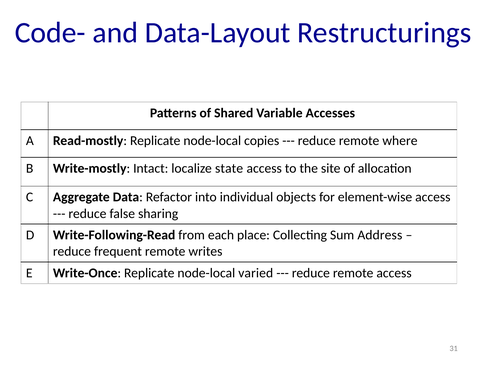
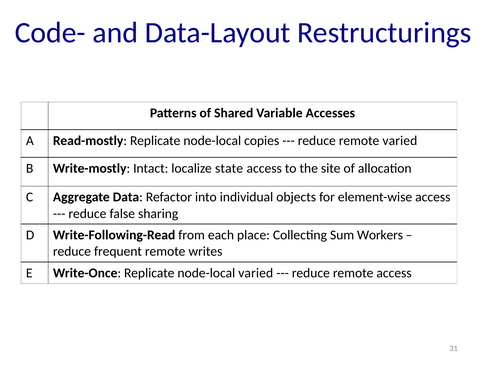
remote where: where -> varied
Address: Address -> Workers
